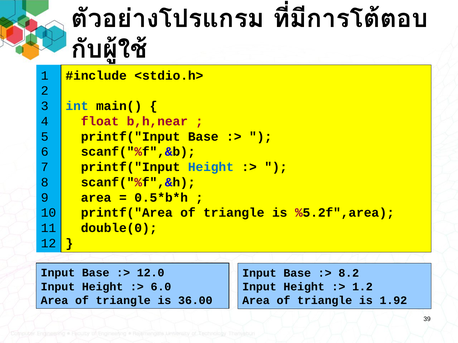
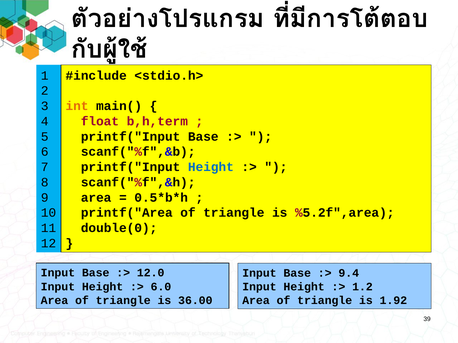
int colour: blue -> orange
b,h,near: b,h,near -> b,h,term
8.2: 8.2 -> 9.4
